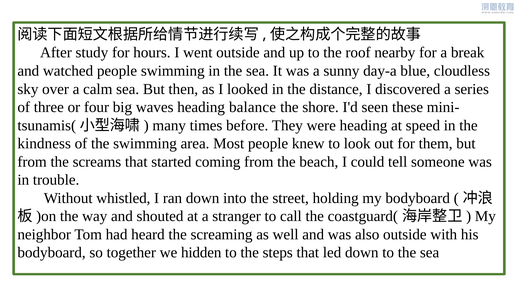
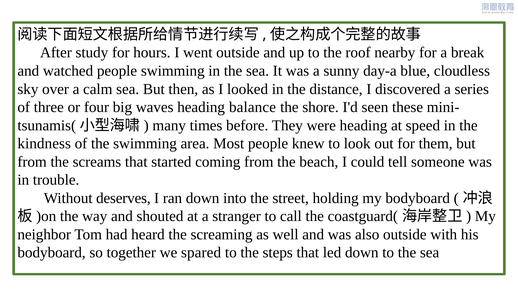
whistled: whistled -> deserves
hidden: hidden -> spared
